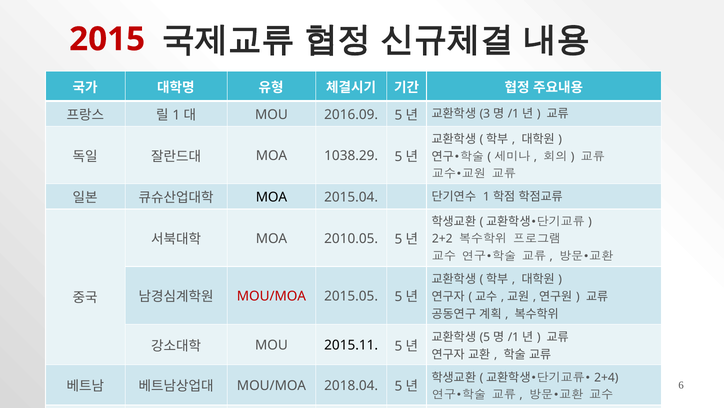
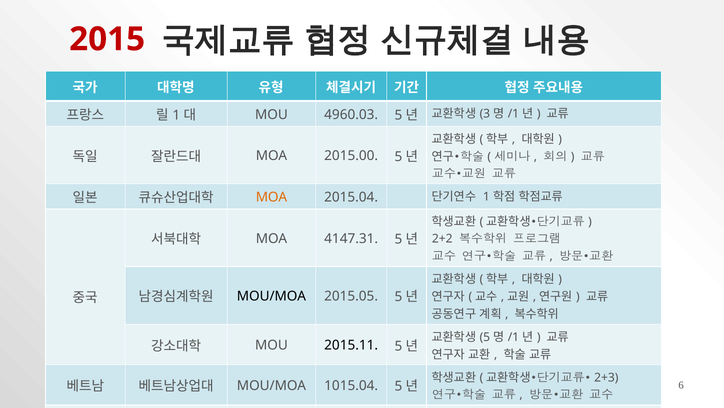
2016.09: 2016.09 -> 4960.03
1038.29: 1038.29 -> 2015.00
MOA at (271, 197) colour: black -> orange
2010.05: 2010.05 -> 4147.31
MOU/MOA at (271, 296) colour: red -> black
2+4: 2+4 -> 2+3
2018.04: 2018.04 -> 1015.04
